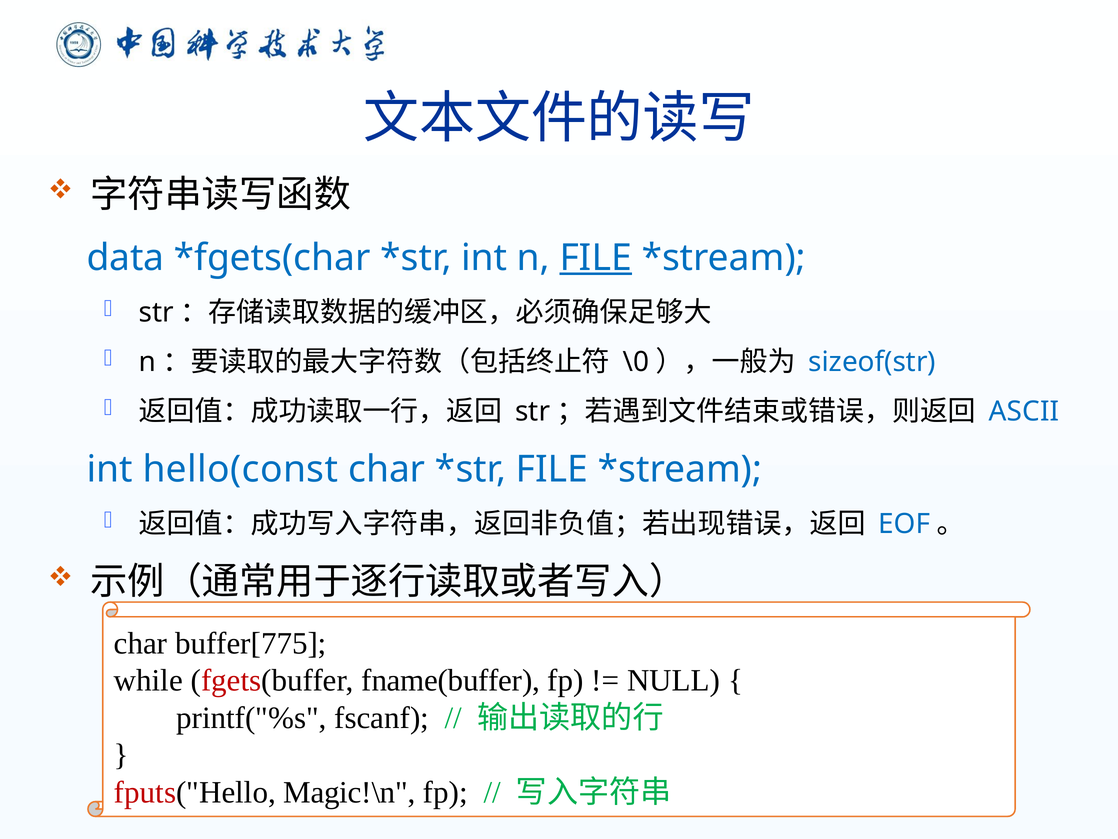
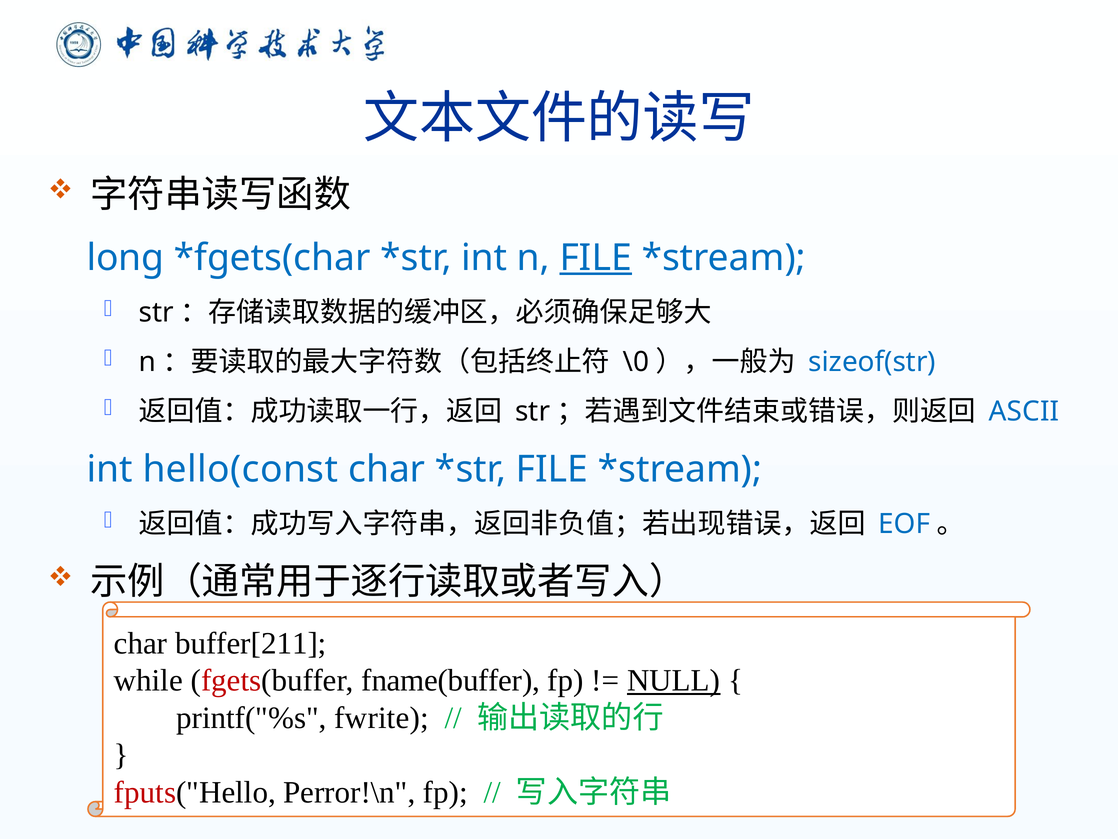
data: data -> long
buffer[775: buffer[775 -> buffer[211
NULL underline: none -> present
fscanf: fscanf -> fwrite
Magic!\n: Magic!\n -> Perror!\n
